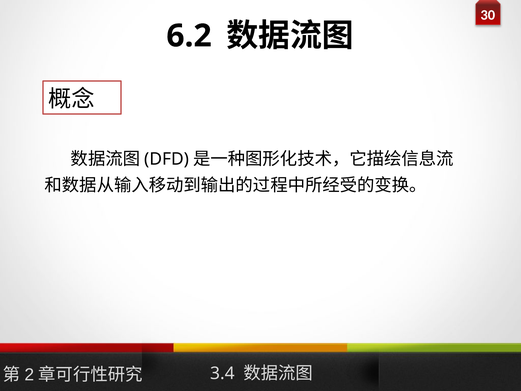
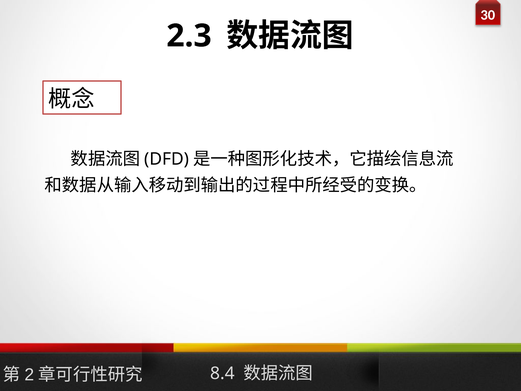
6.2: 6.2 -> 2.3
3.4: 3.4 -> 8.4
